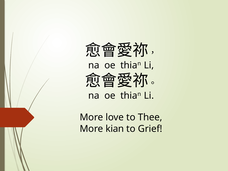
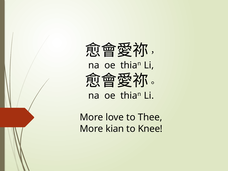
Grief: Grief -> Knee
